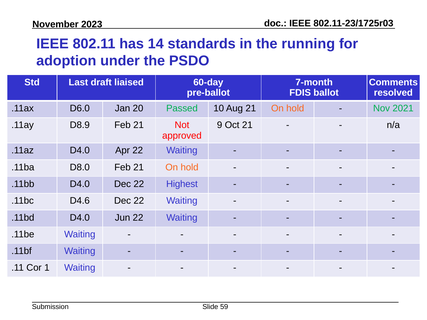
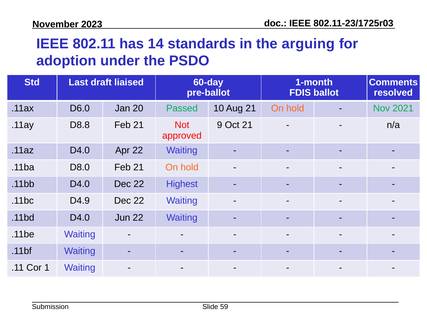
running: running -> arguing
7-month: 7-month -> 1-month
D8.9: D8.9 -> D8.8
D4.6: D4.6 -> D4.9
